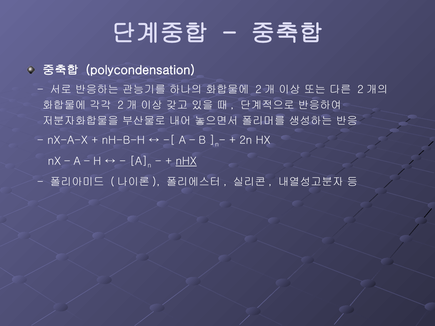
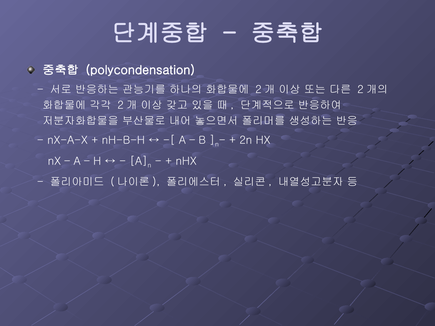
nHX underline: present -> none
